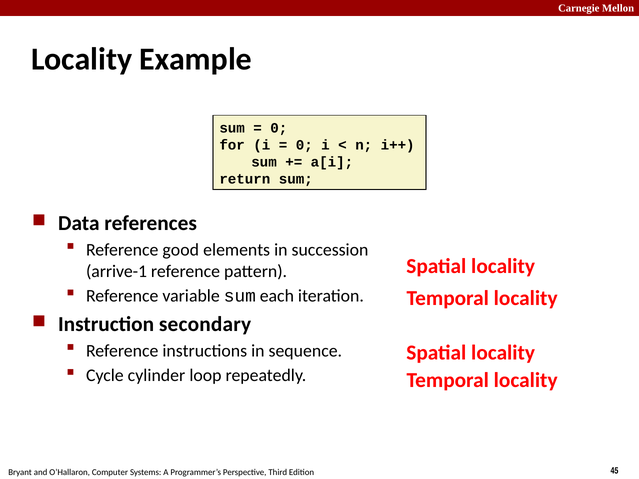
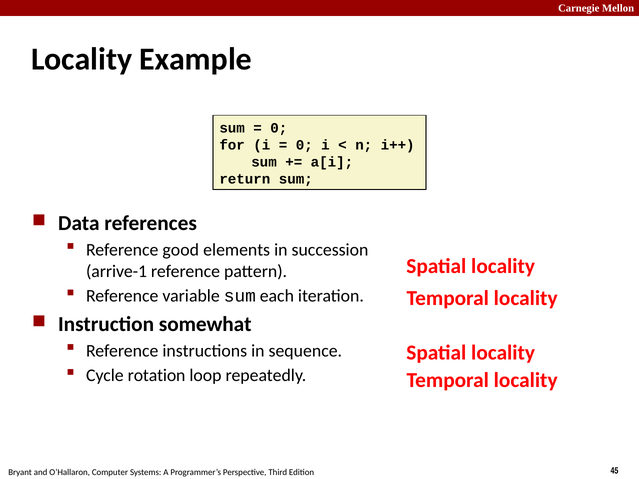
secondary: secondary -> somewhat
cylinder: cylinder -> rotation
